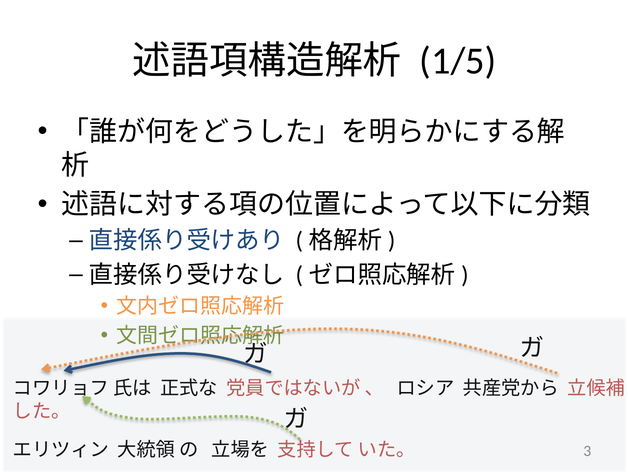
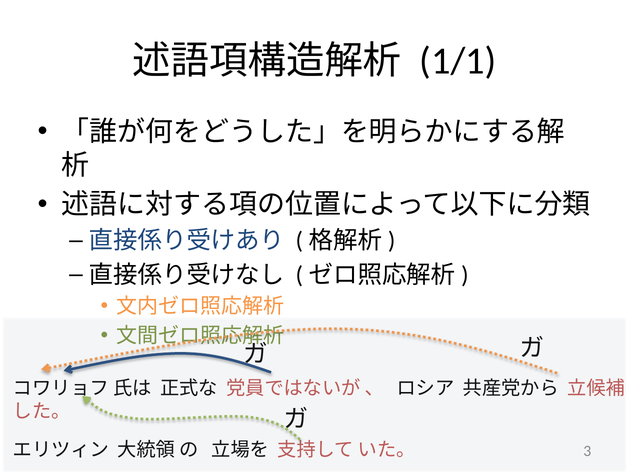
1/5: 1/5 -> 1/1
